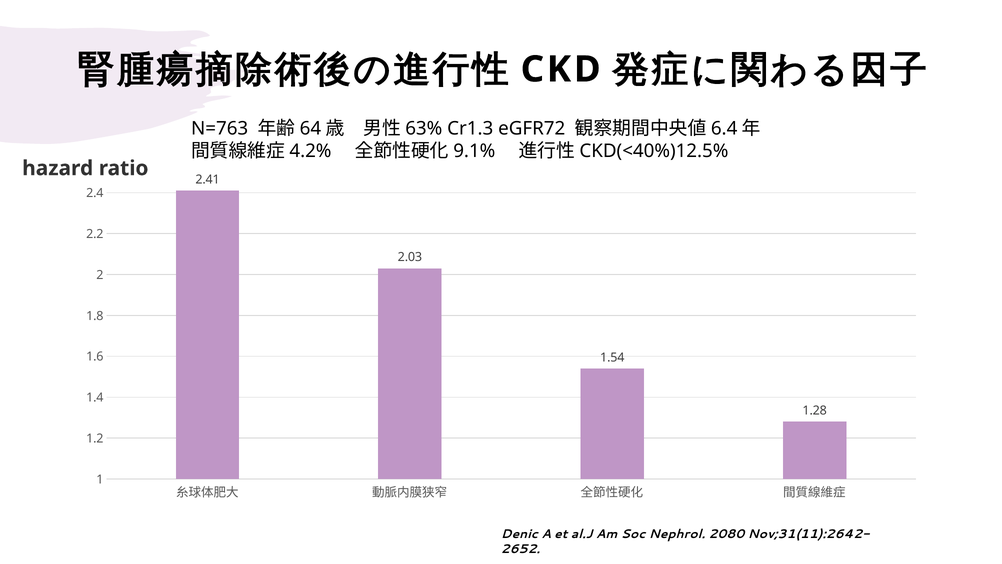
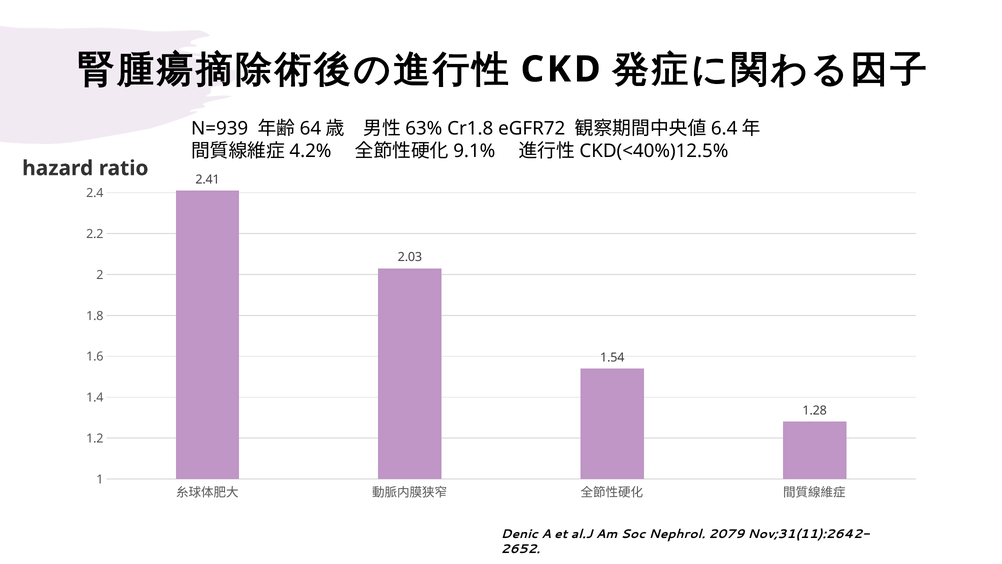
N=763: N=763 -> N=939
Cr1.3: Cr1.3 -> Cr1.8
2080: 2080 -> 2079
